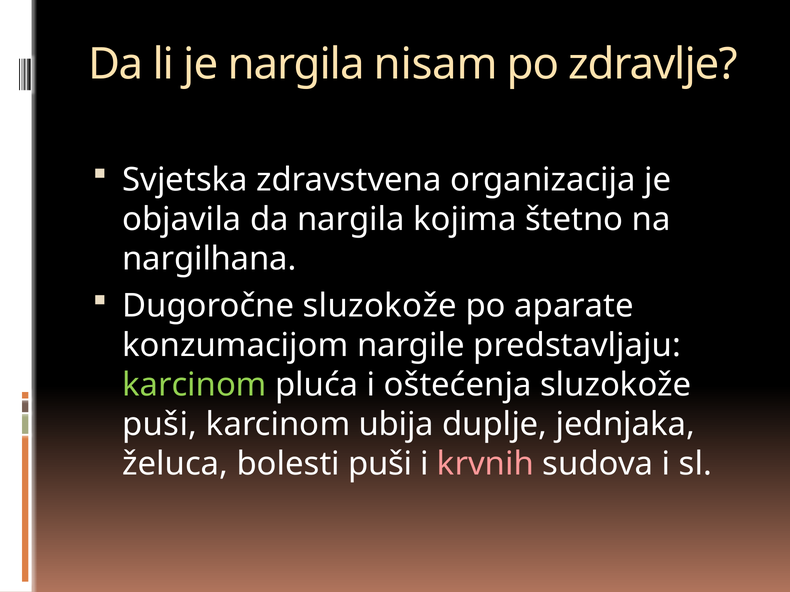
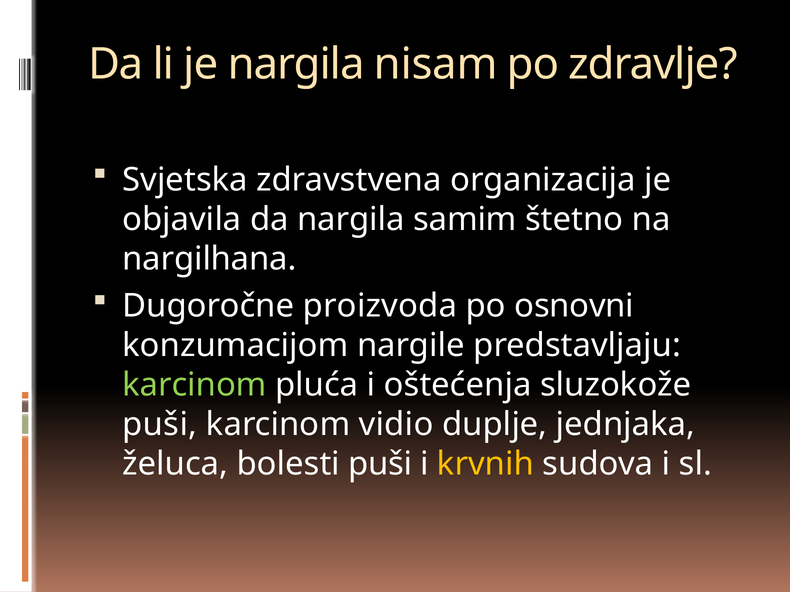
kojima: kojima -> samim
Dugoročne sluzokože: sluzokože -> proizvoda
aparate: aparate -> osnovni
ubija: ubija -> vidio
krvnih colour: pink -> yellow
